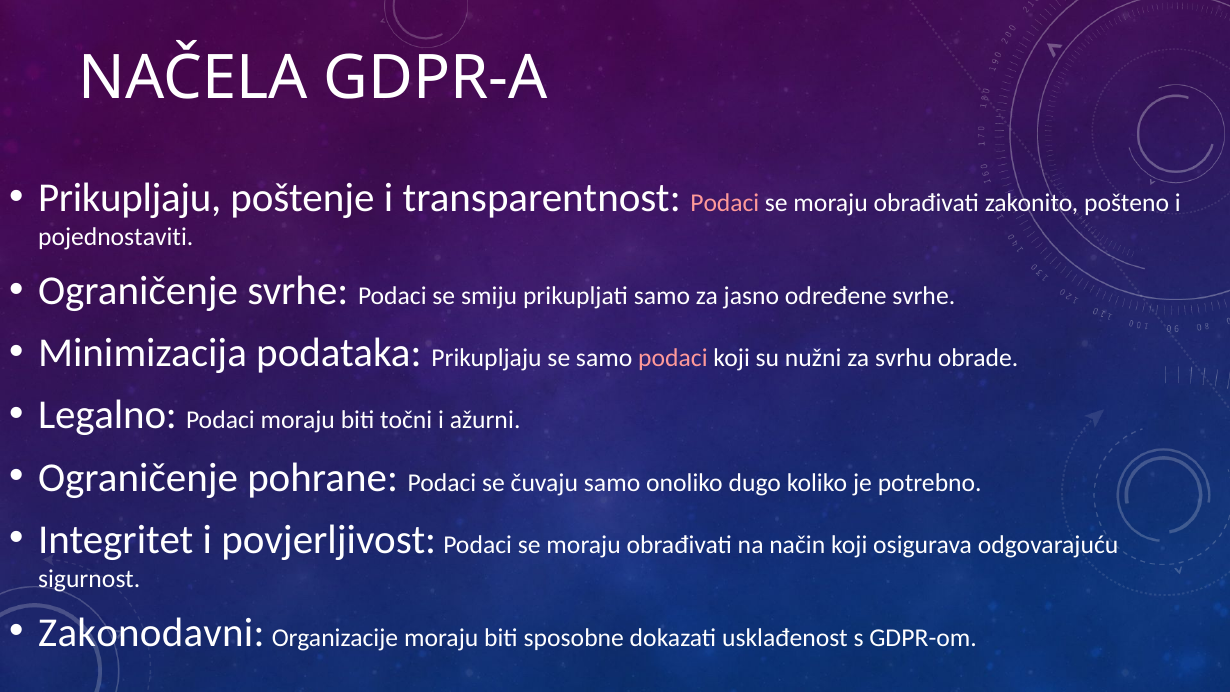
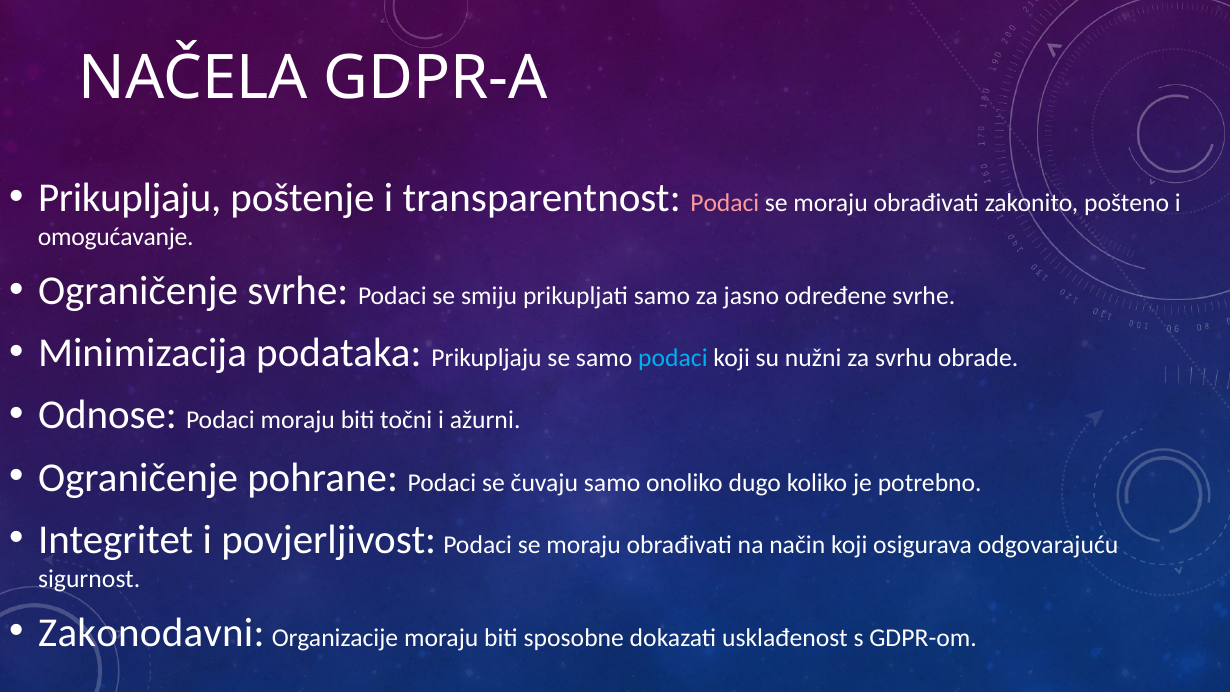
pojednostaviti: pojednostaviti -> omogućavanje
podaci at (673, 358) colour: pink -> light blue
Legalno: Legalno -> Odnose
